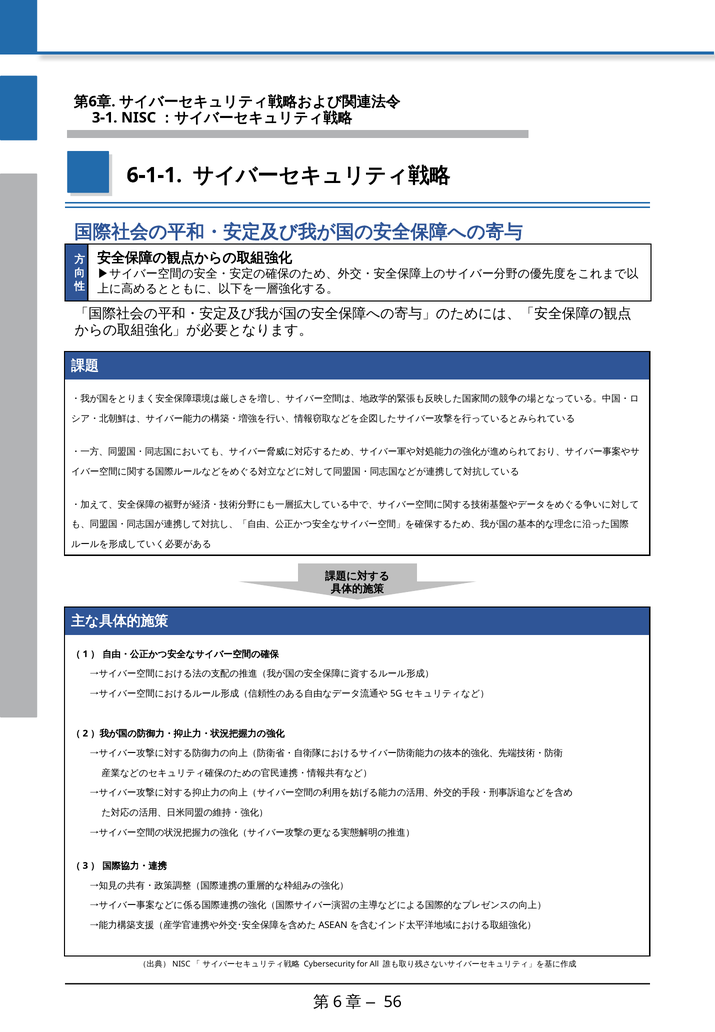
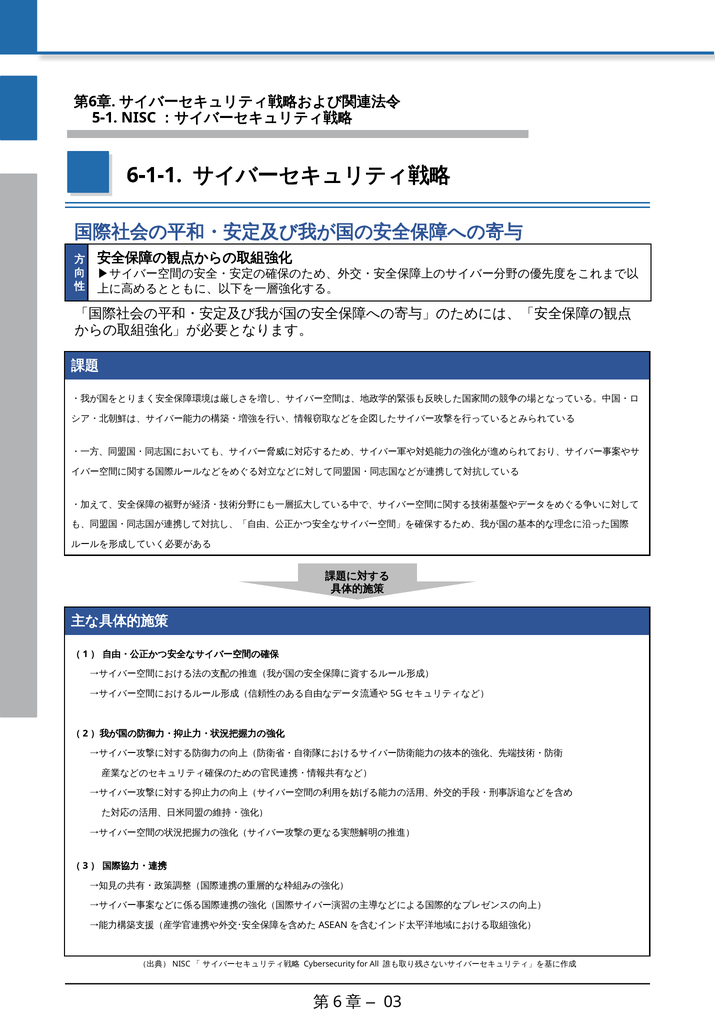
3-1: 3-1 -> 5-1
56: 56 -> 03
